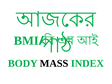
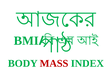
MASS colour: black -> red
